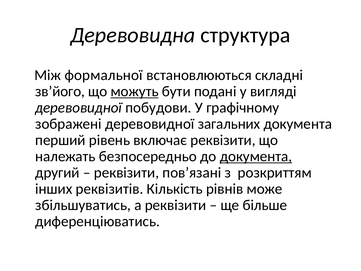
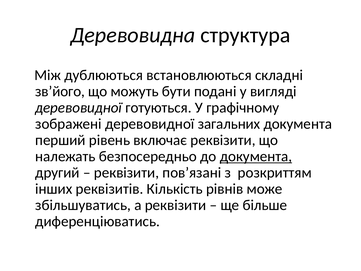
формальної: формальної -> дублюються
можуть underline: present -> none
побудови: побудови -> готуються
